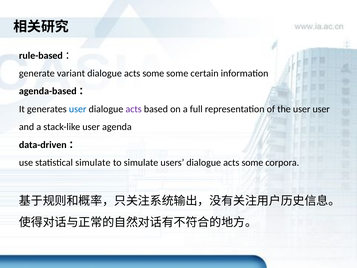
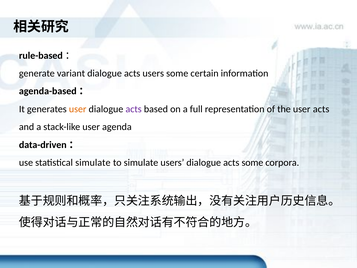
variant dialogue acts some: some -> users
user at (78, 109) colour: blue -> orange
user user: user -> acts
